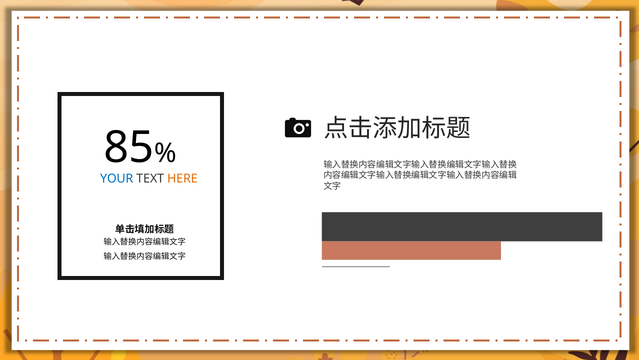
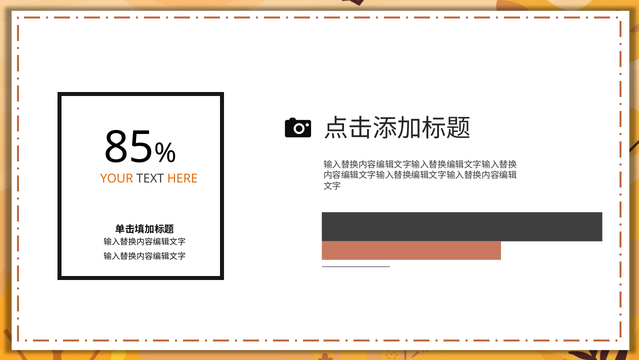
YOUR colour: blue -> orange
